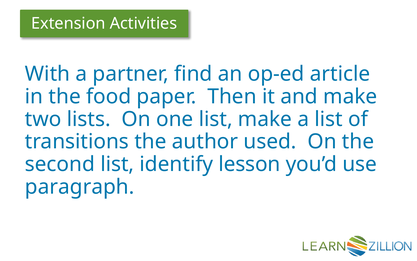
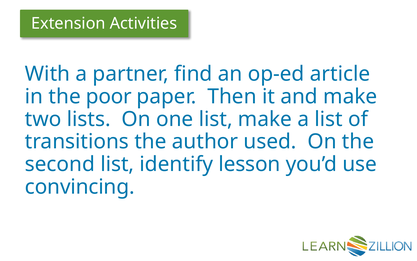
food: food -> poor
paragraph: paragraph -> convincing
